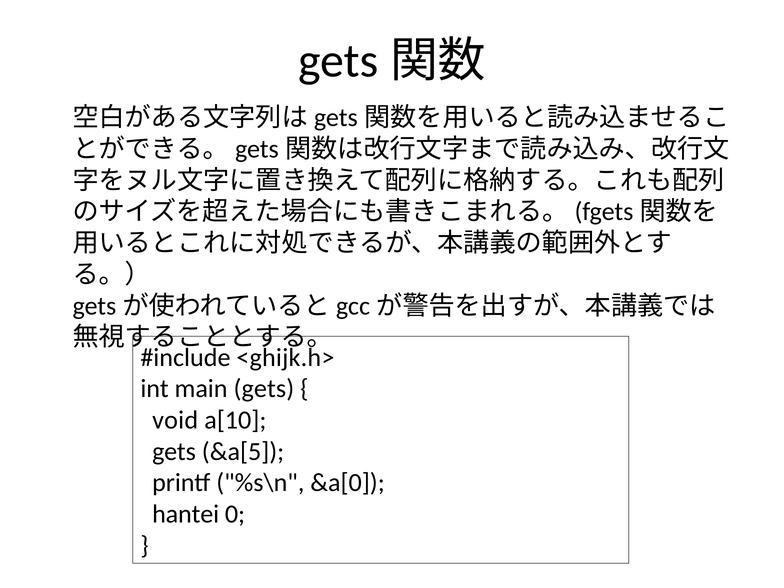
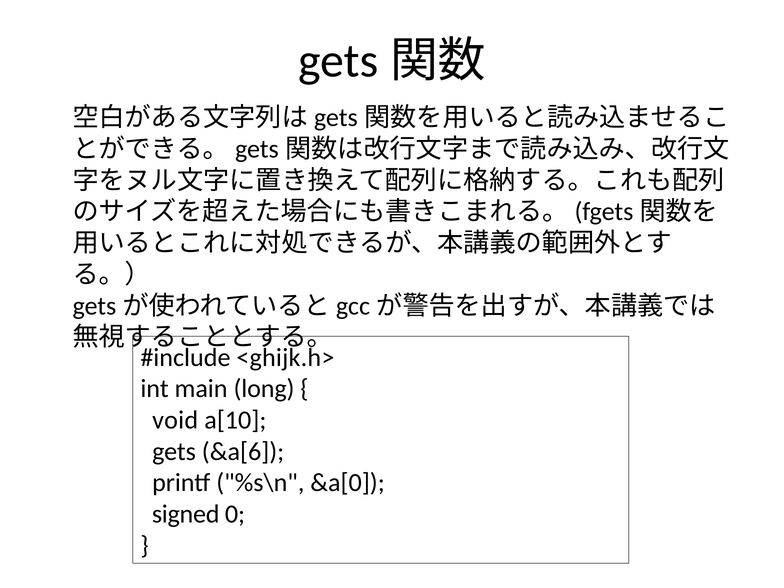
main gets: gets -> long
&a[5: &a[5 -> &a[6
hantei: hantei -> signed
